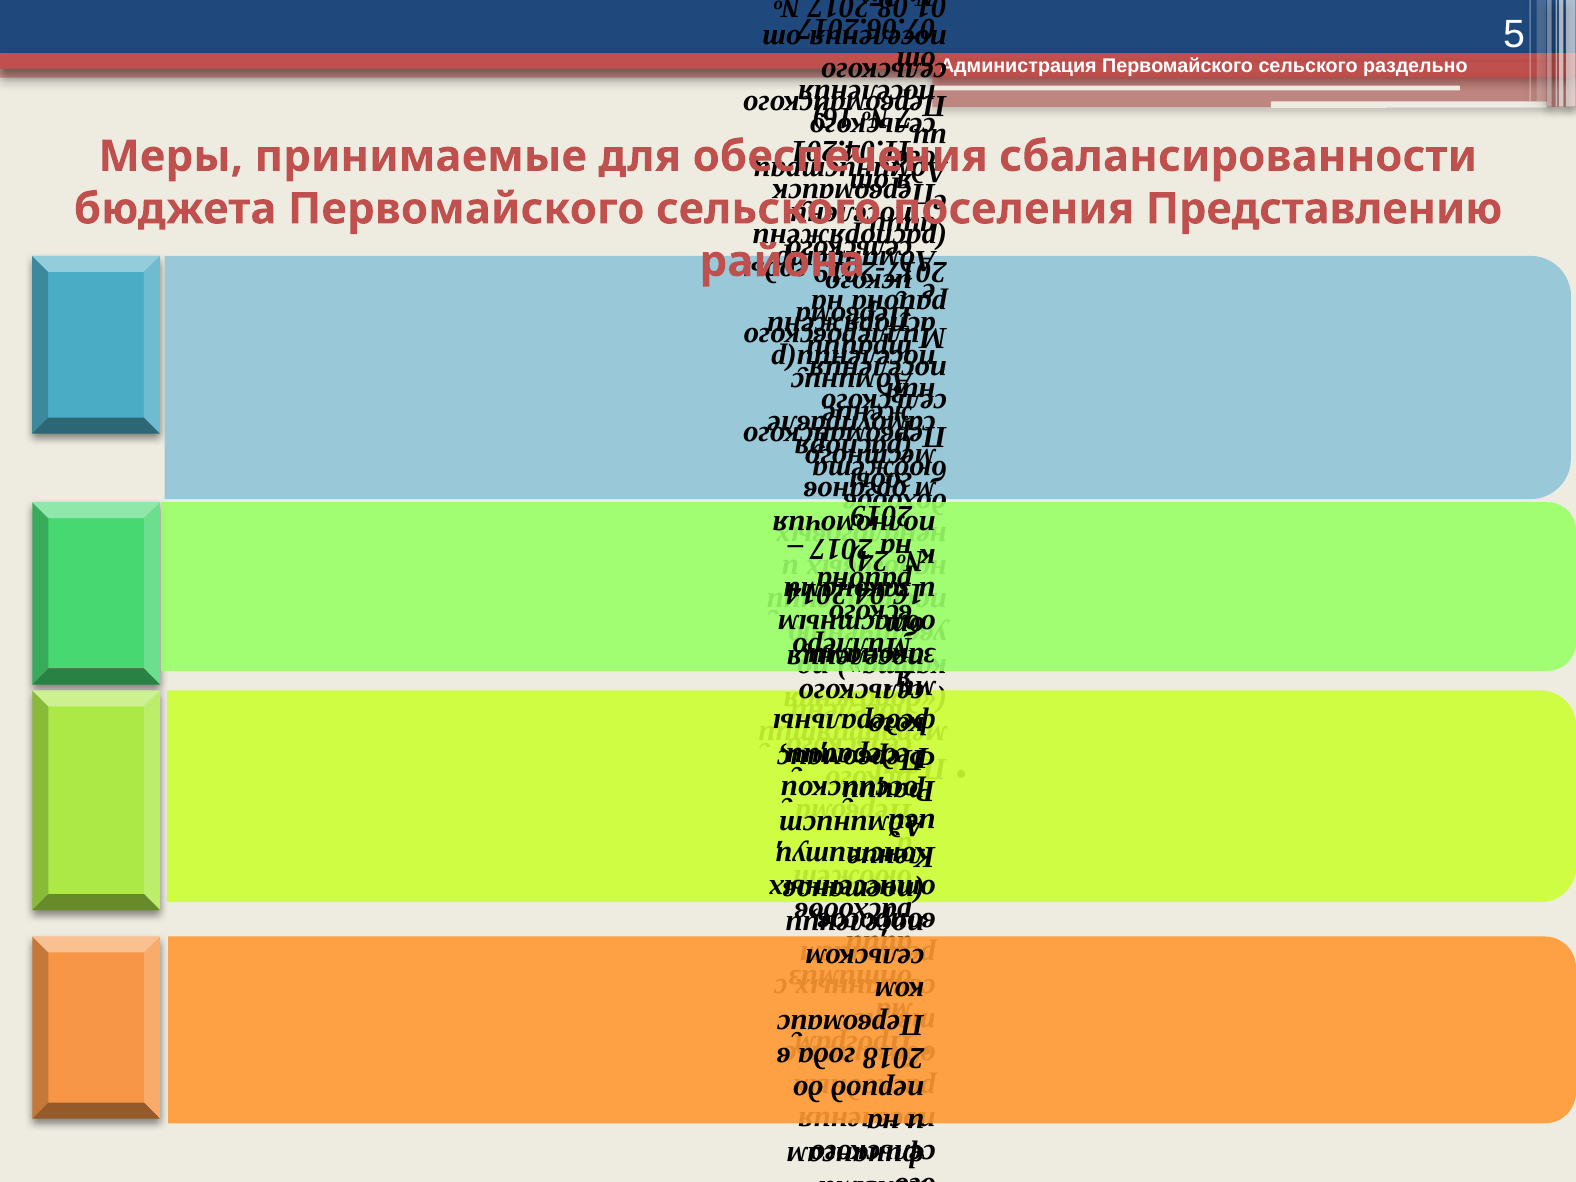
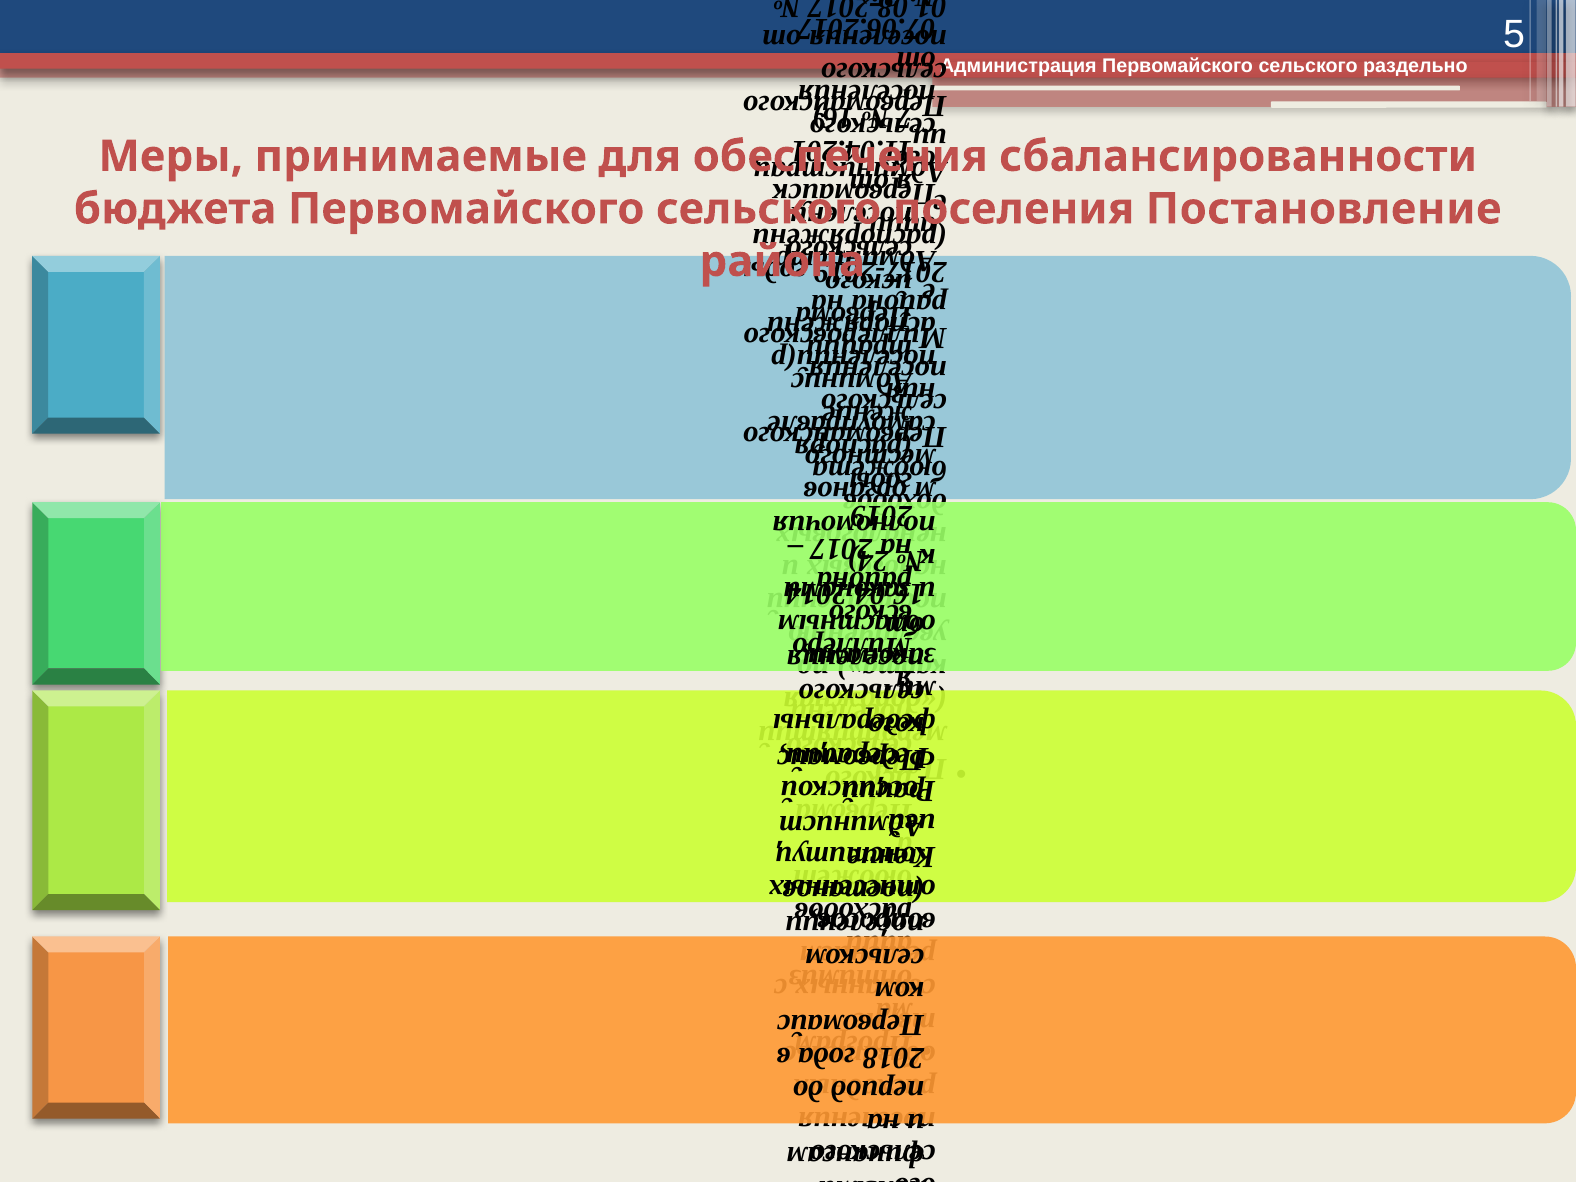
Представлению: Представлению -> Постановление
